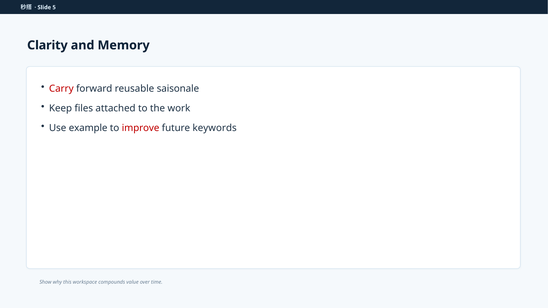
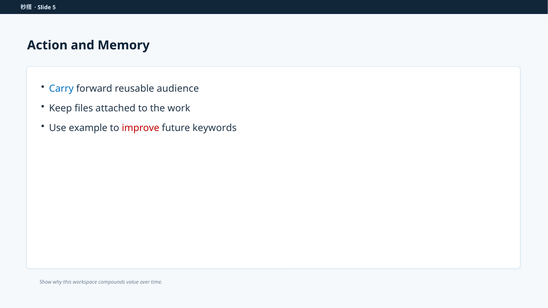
Clarity: Clarity -> Action
Carry colour: red -> blue
saisonale: saisonale -> audience
